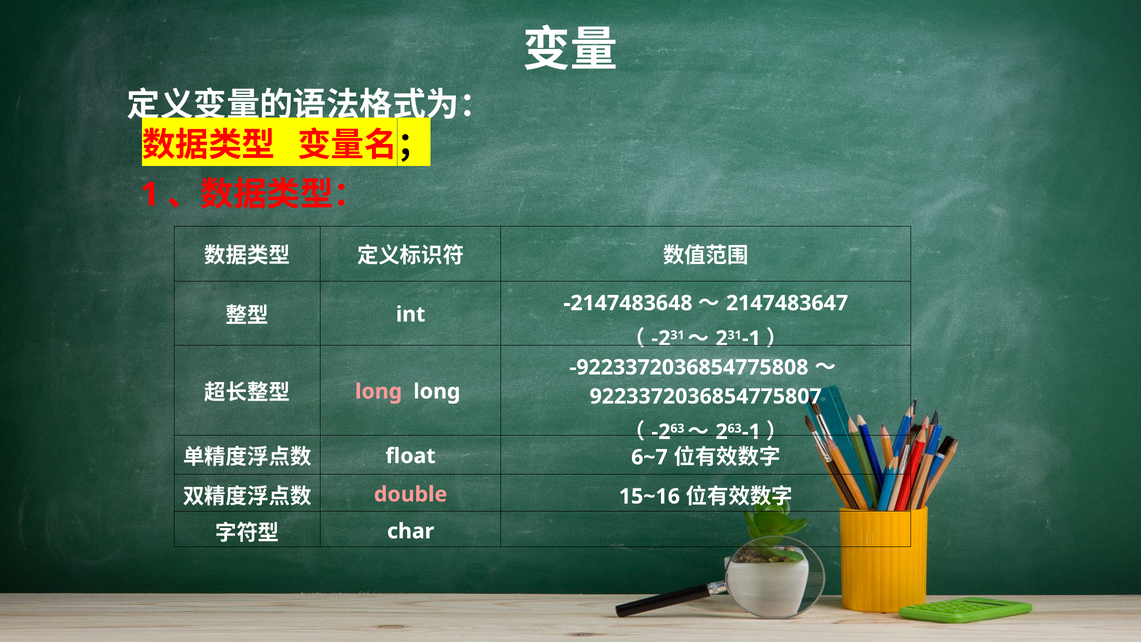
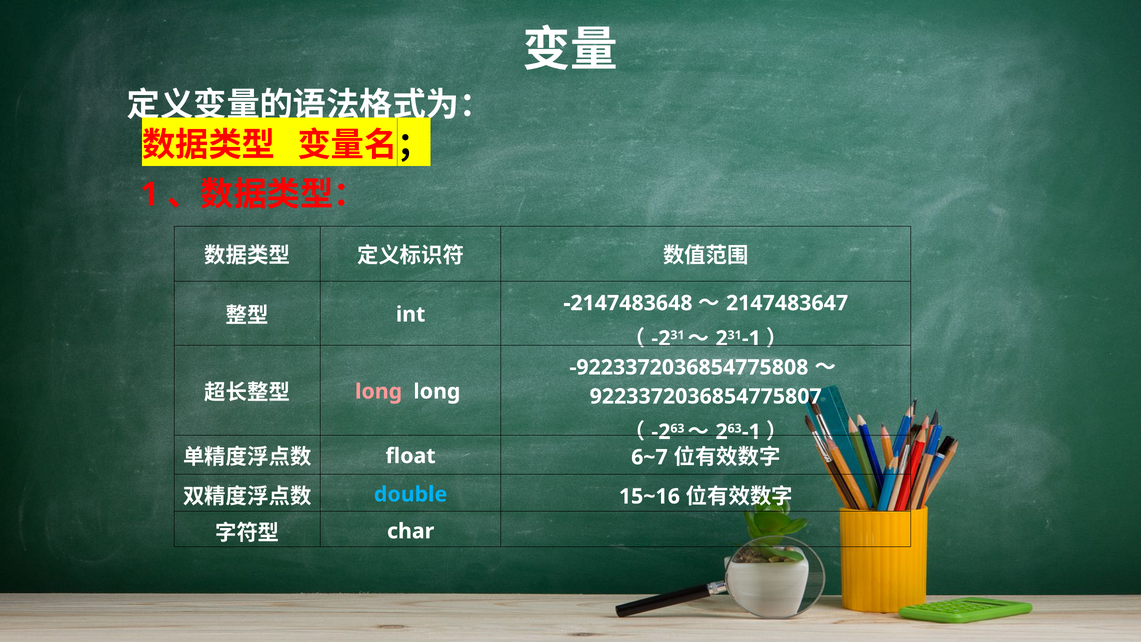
double colour: pink -> light blue
